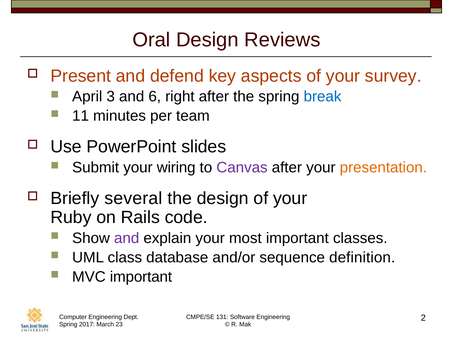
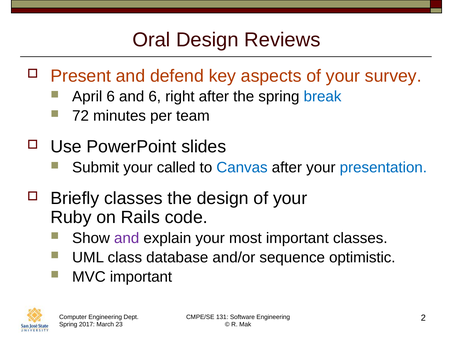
April 3: 3 -> 6
11: 11 -> 72
wiring: wiring -> called
Canvas colour: purple -> blue
presentation colour: orange -> blue
Briefly several: several -> classes
definition: definition -> optimistic
